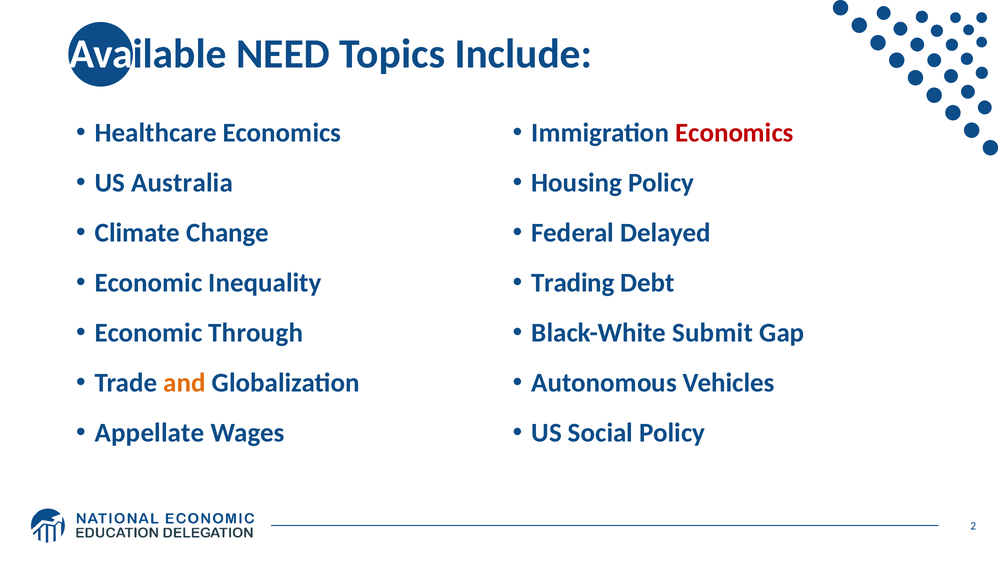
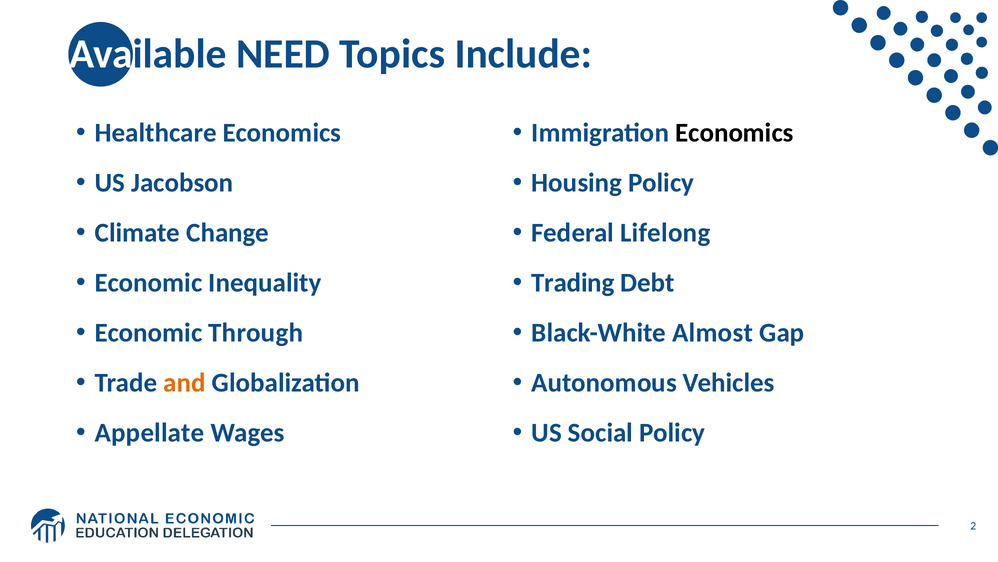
Economics at (734, 133) colour: red -> black
Australia: Australia -> Jacobson
Delayed: Delayed -> Lifelong
Submit: Submit -> Almost
